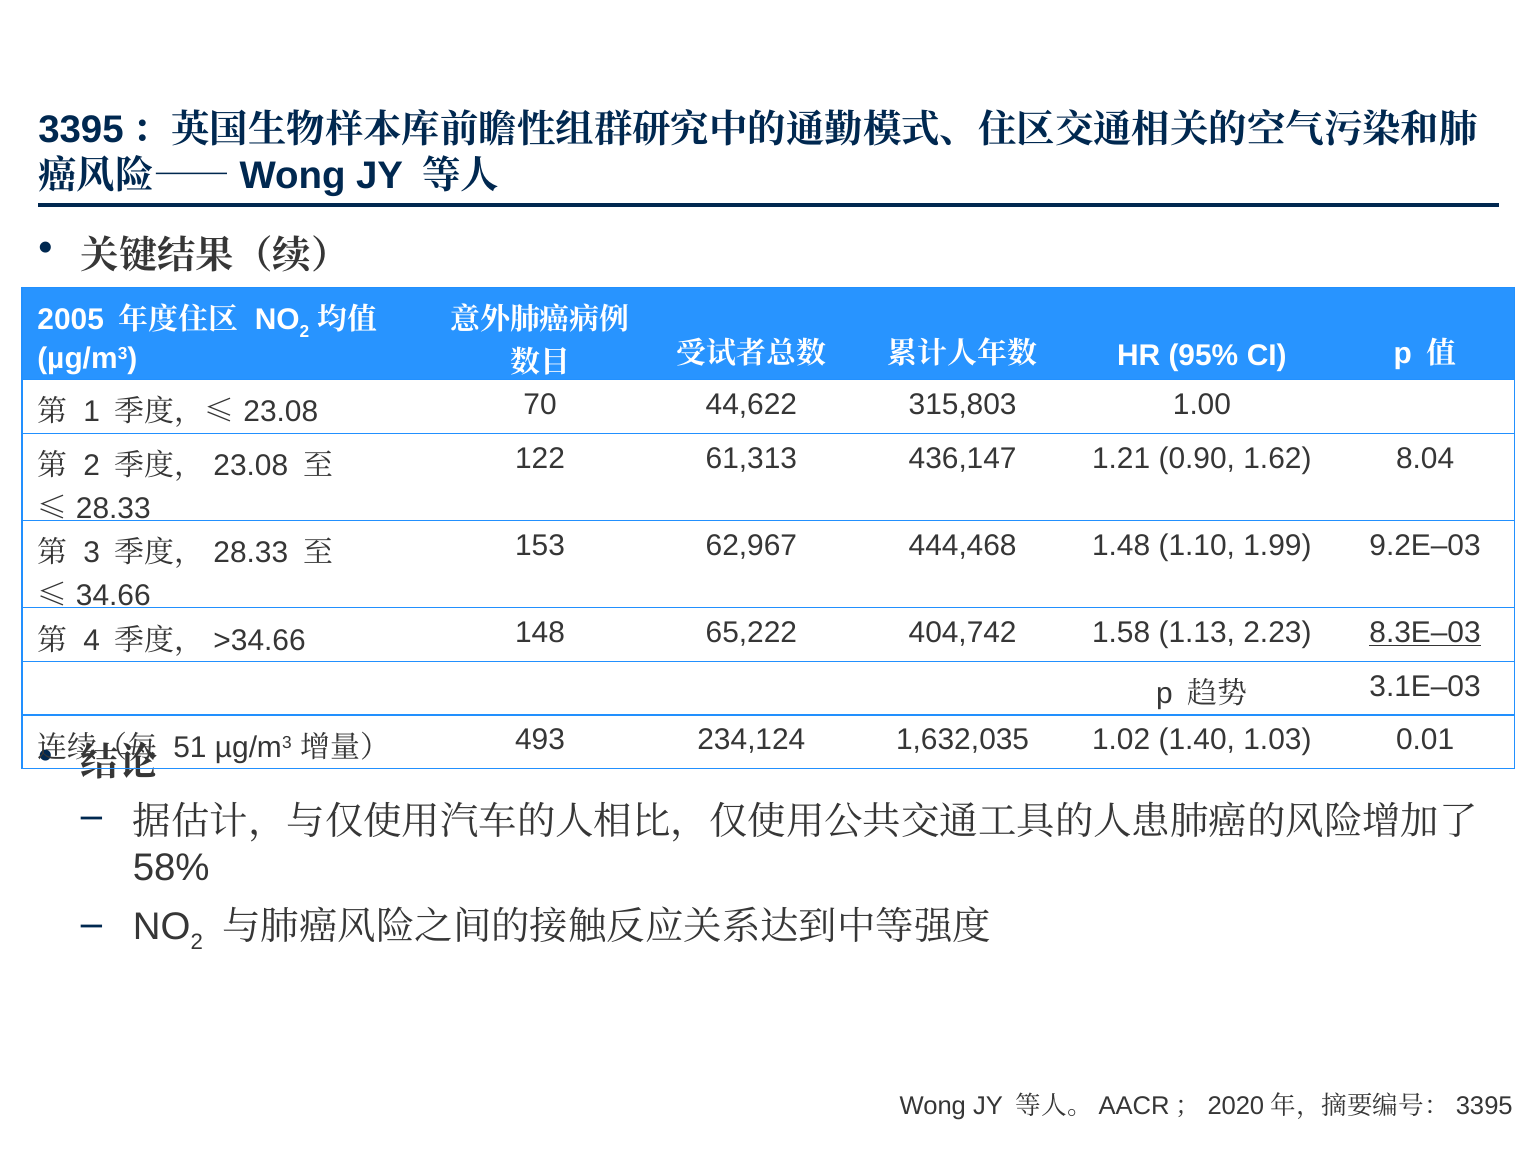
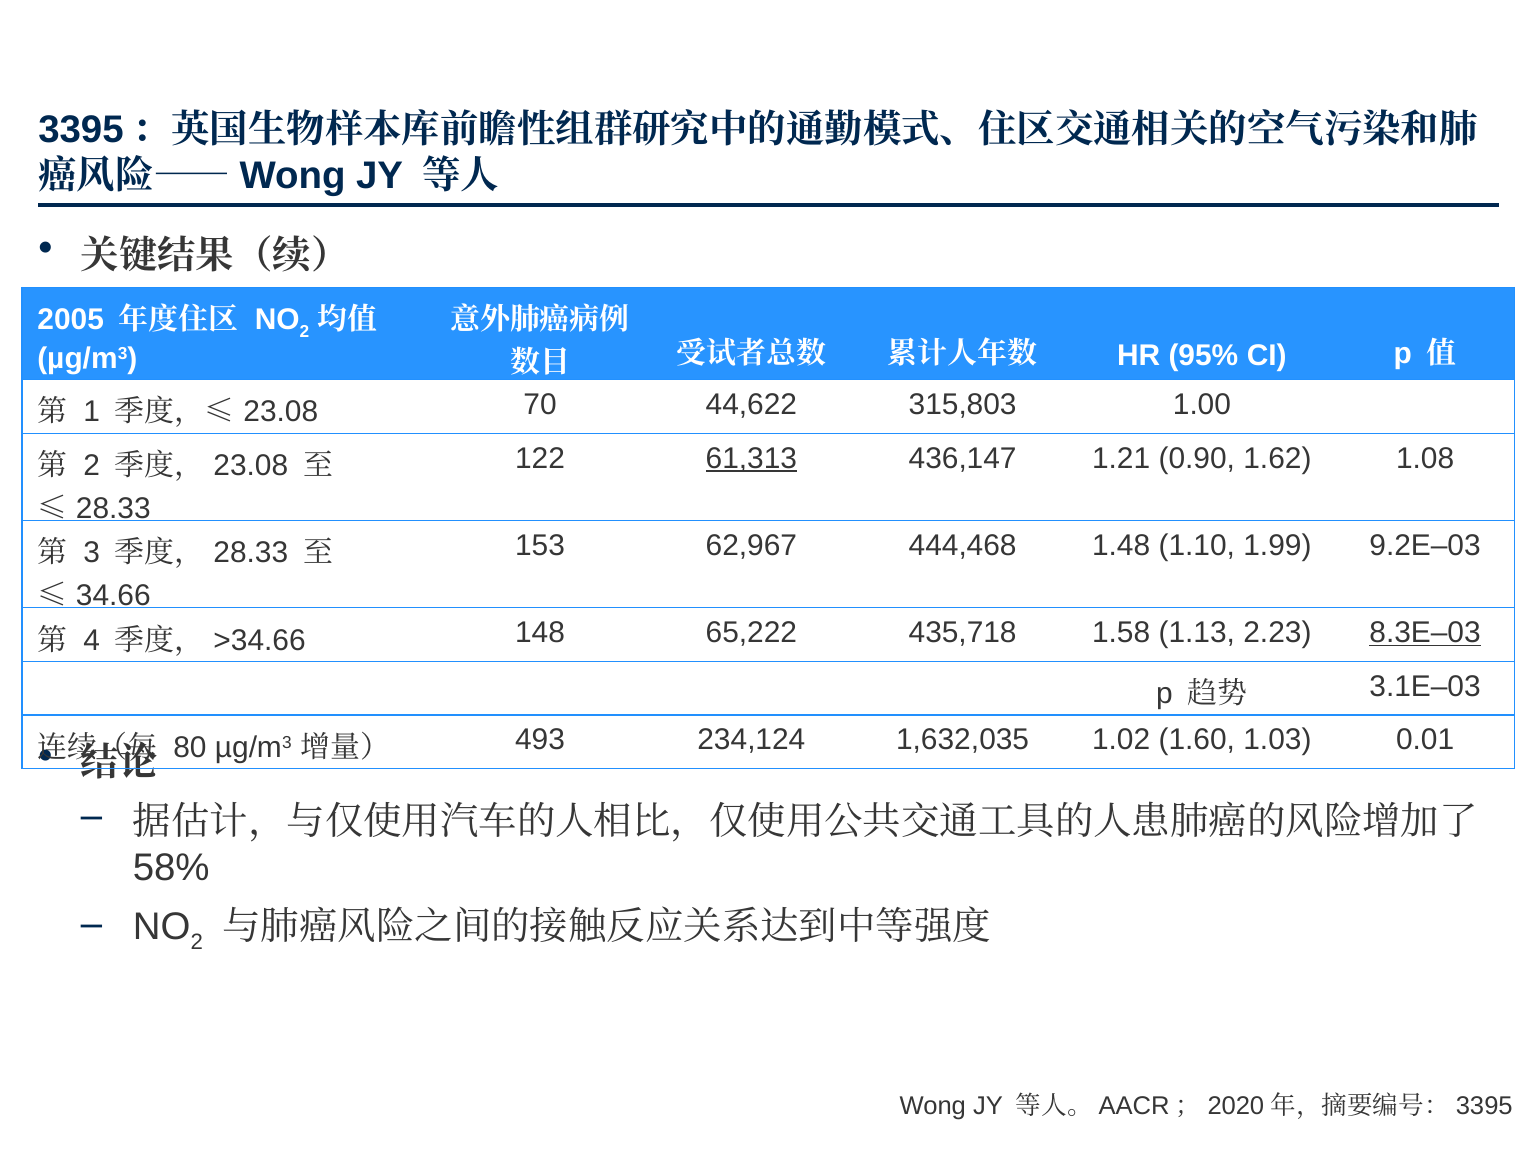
61,313 underline: none -> present
8.04: 8.04 -> 1.08
404,742: 404,742 -> 435,718
51: 51 -> 80
1.40: 1.40 -> 1.60
